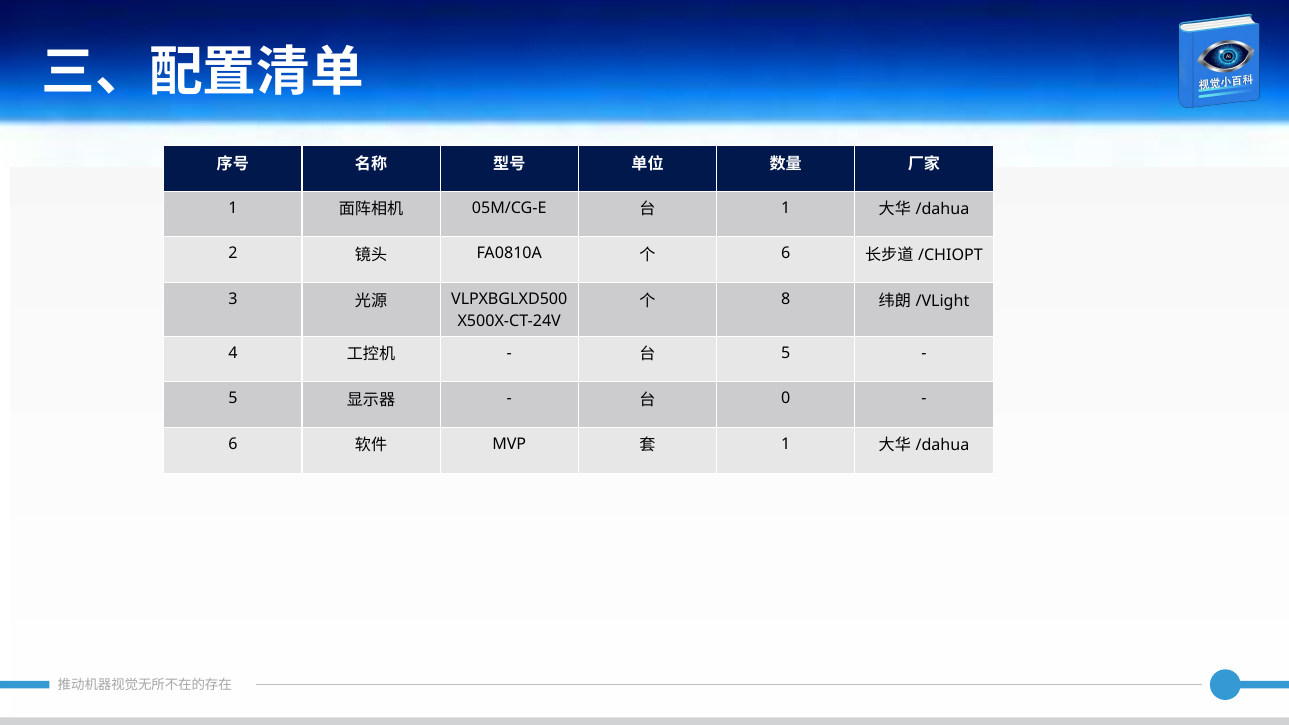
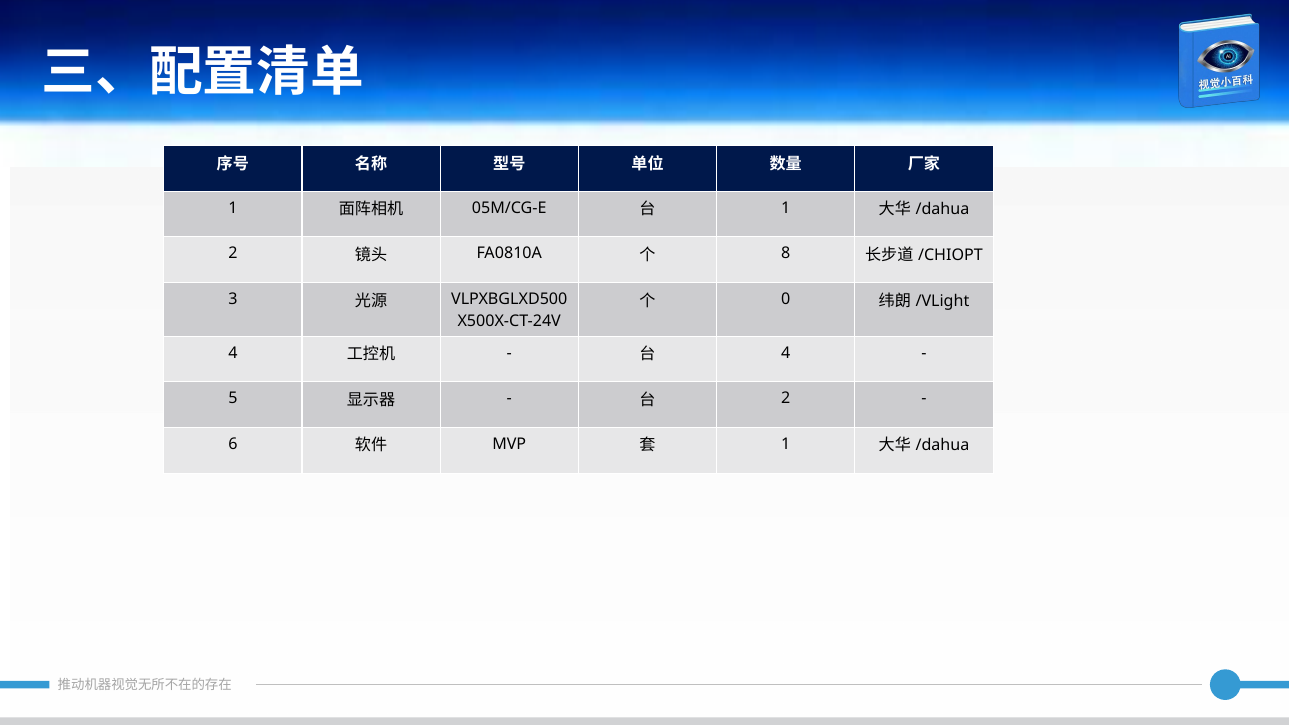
6 at (786, 254): 6 -> 8
8: 8 -> 0
5 at (786, 353): 5 -> 4
0 at (786, 399): 0 -> 2
